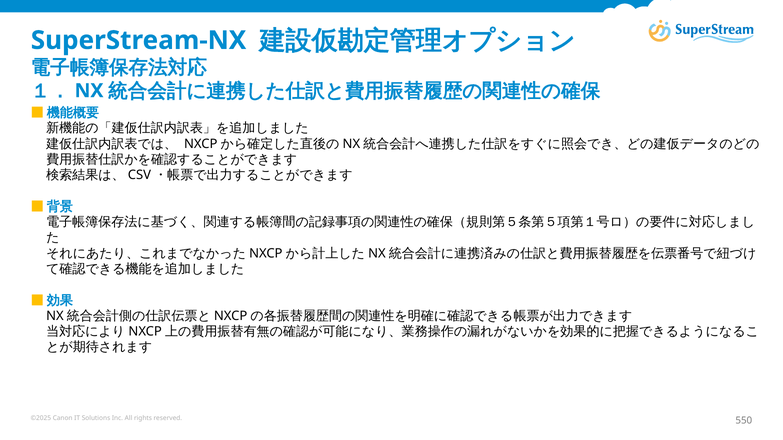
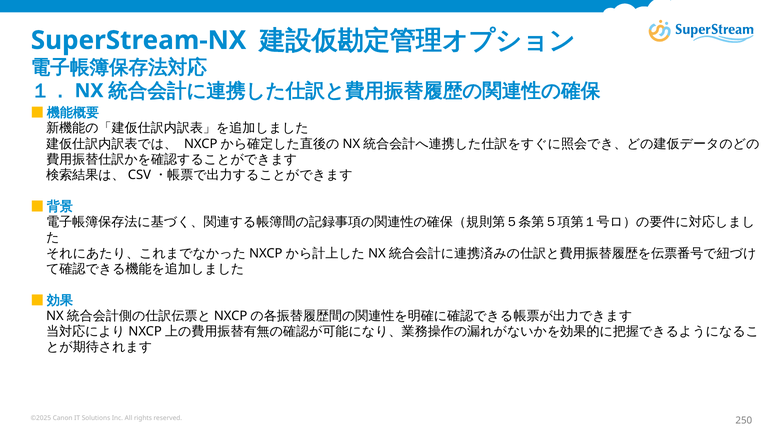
550: 550 -> 250
